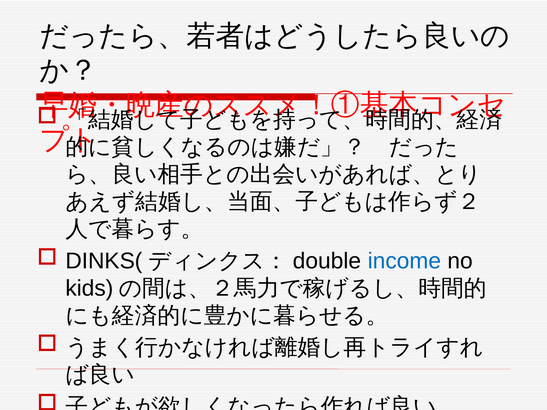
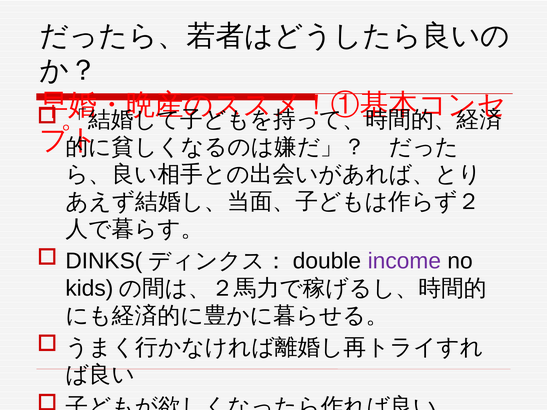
income colour: blue -> purple
